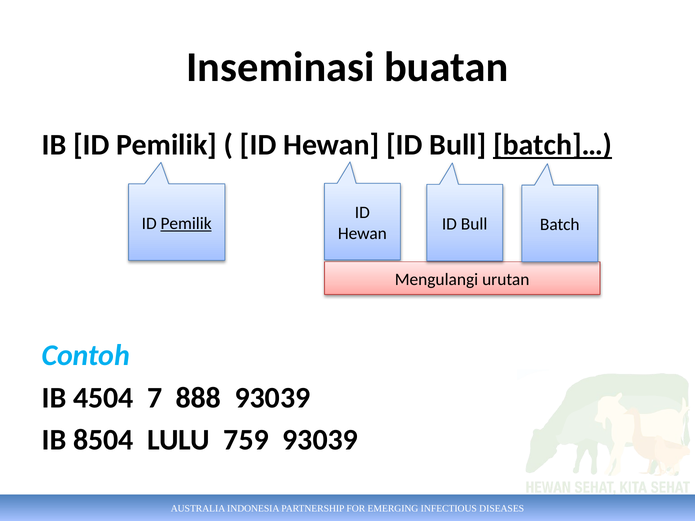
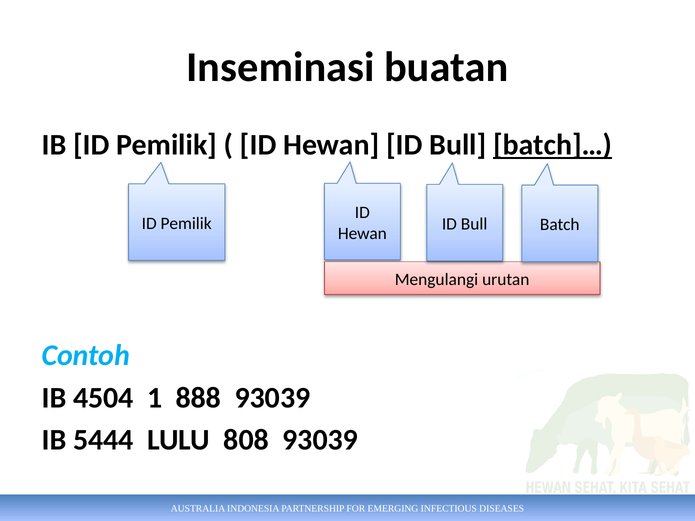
Pemilik at (186, 223) underline: present -> none
7: 7 -> 1
8504: 8504 -> 5444
759: 759 -> 808
